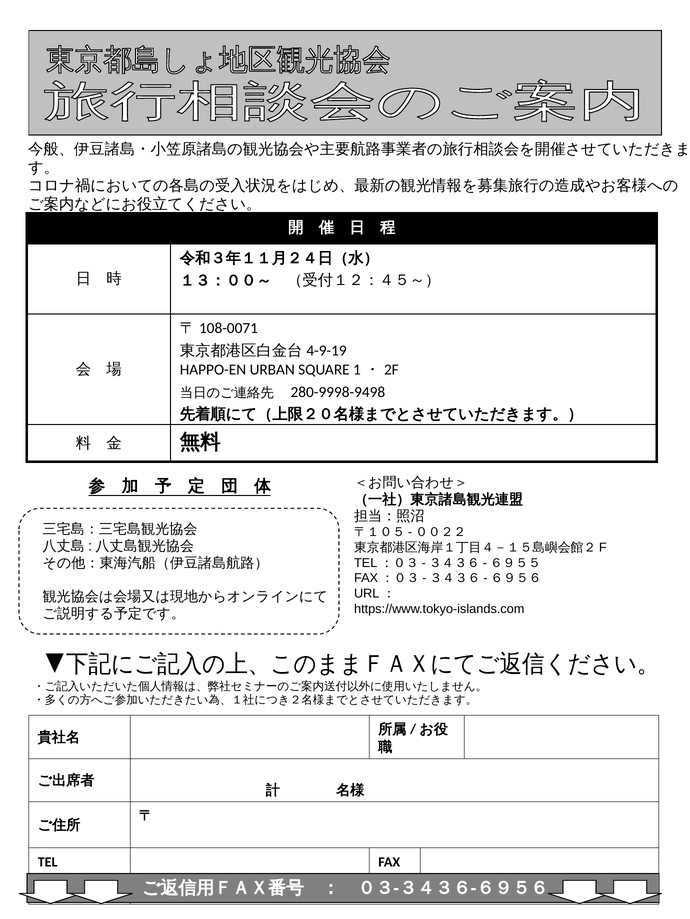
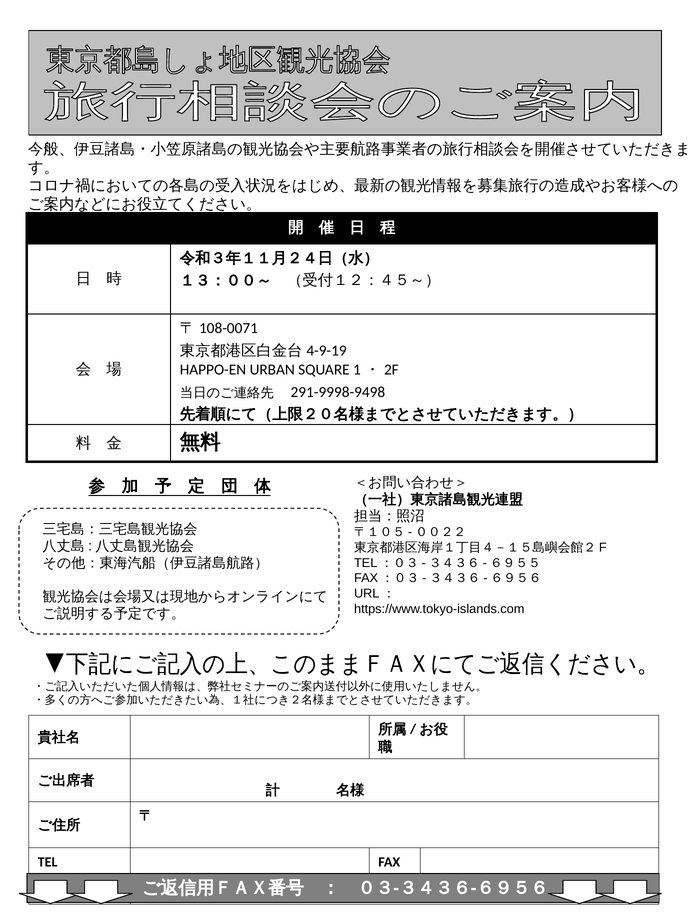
280-9998-9498: 280-9998-9498 -> 291-9998-9498
